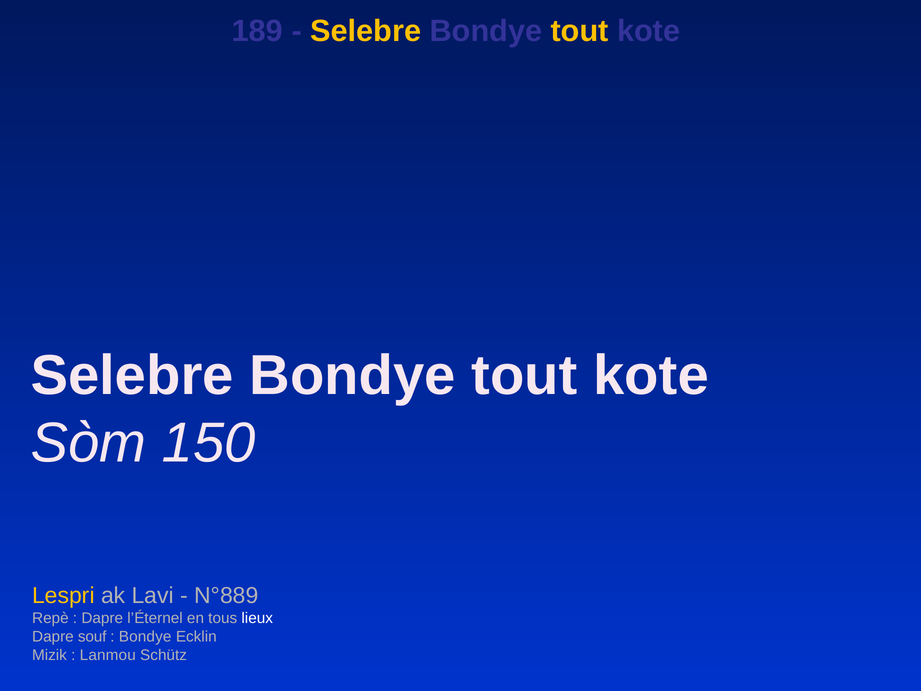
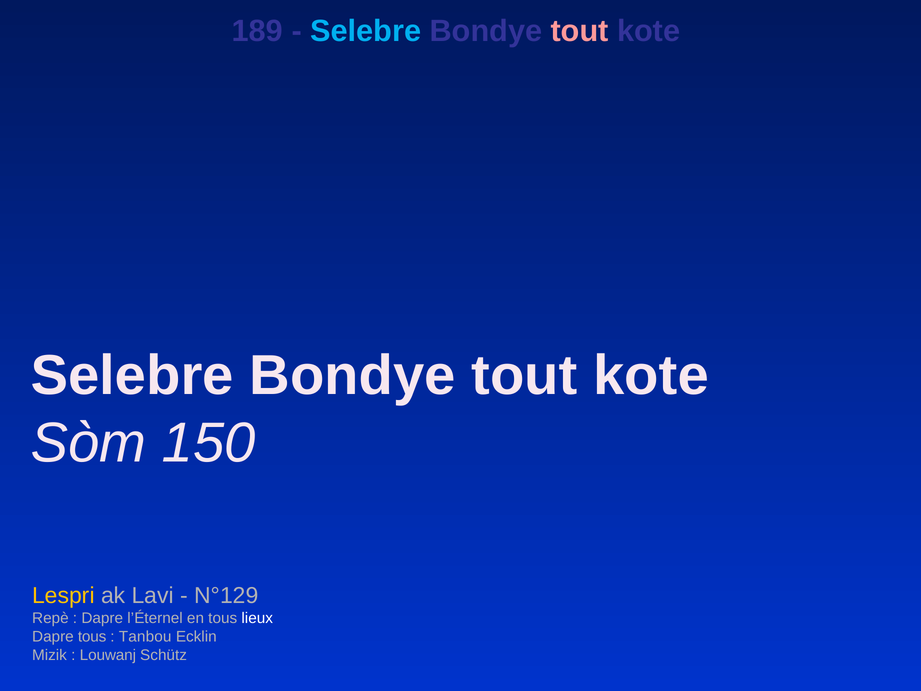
Selebre at (366, 31) colour: yellow -> light blue
tout at (580, 31) colour: yellow -> pink
N°889: N°889 -> N°129
Dapre souf: souf -> tous
Bondye at (145, 636): Bondye -> Tanbou
Lanmou: Lanmou -> Louwanj
